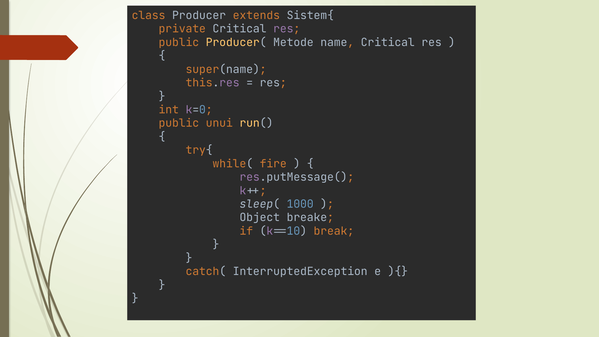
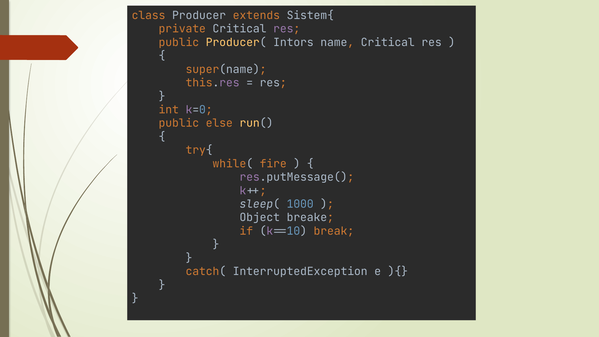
Metode: Metode -> Intors
unui: unui -> else
